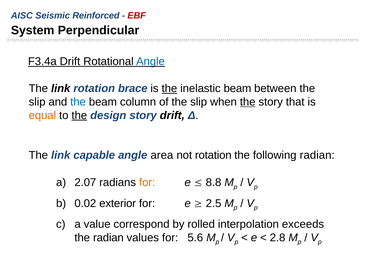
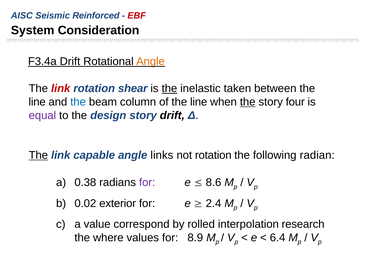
Perpendicular: Perpendicular -> Consideration
Angle at (150, 62) colour: blue -> orange
link at (61, 89) colour: black -> red
brace: brace -> shear
inelastic beam: beam -> taken
slip at (37, 102): slip -> line
of the slip: slip -> line
that: that -> four
equal colour: orange -> purple
the at (79, 115) underline: present -> none
The at (38, 155) underline: none -> present
area: area -> links
2.07: 2.07 -> 0.38
for at (147, 183) colour: orange -> purple
8.8: 8.8 -> 8.6
2.5: 2.5 -> 2.4
exceeds: exceeds -> research
the radian: radian -> where
5.6: 5.6 -> 8.9
2.8: 2.8 -> 6.4
